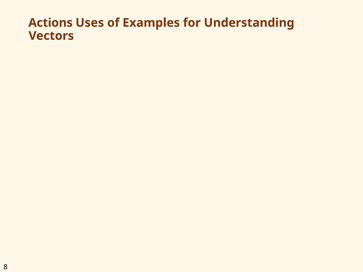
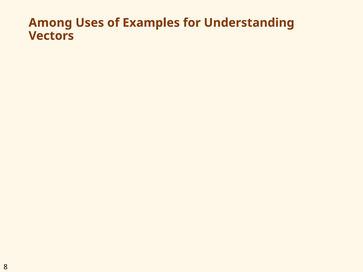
Actions: Actions -> Among
